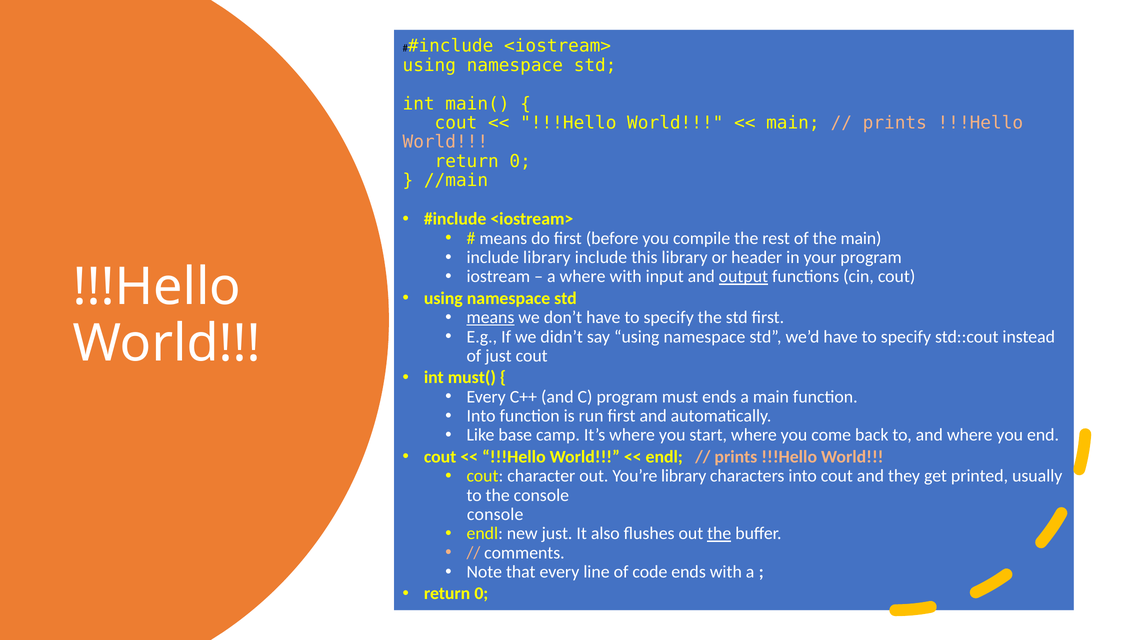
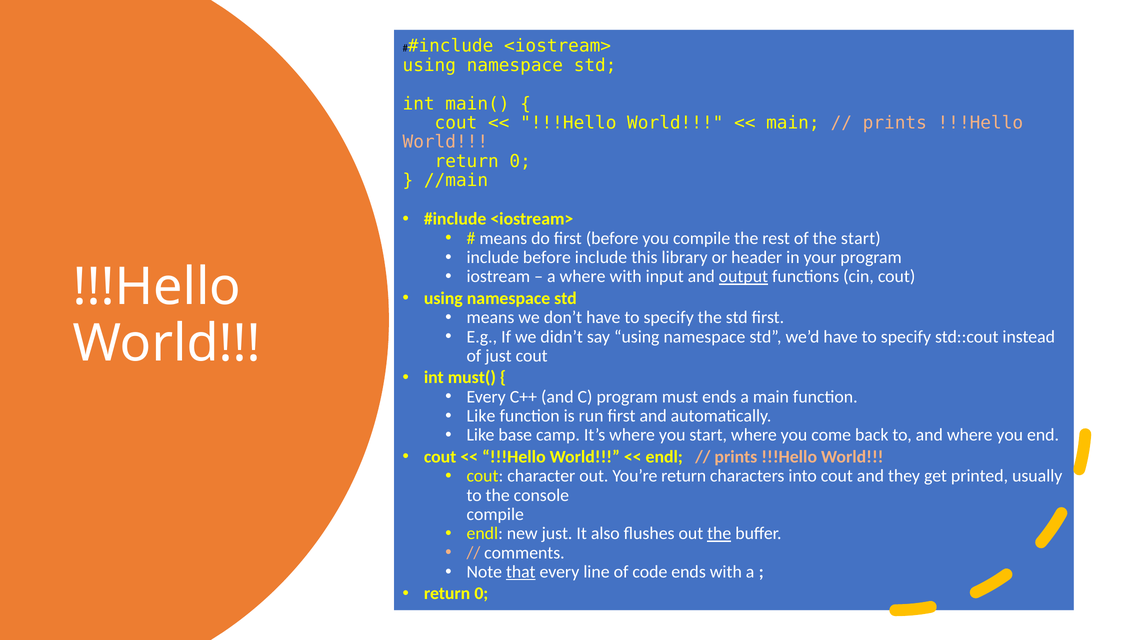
the main: main -> start
include library: library -> before
means at (490, 317) underline: present -> none
Into at (481, 416): Into -> Like
You’re library: library -> return
console at (495, 514): console -> compile
that underline: none -> present
